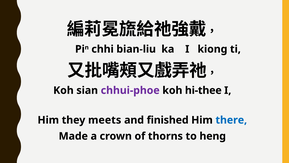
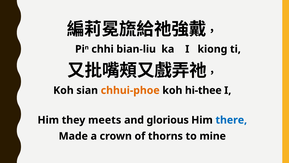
chhui-phoe colour: purple -> orange
finished: finished -> glorious
heng: heng -> mine
